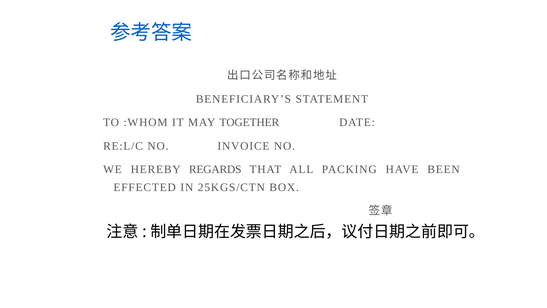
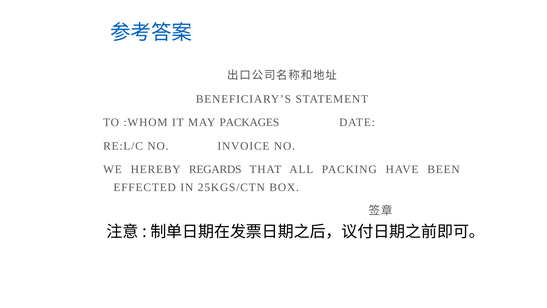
TOGETHER: TOGETHER -> PACKAGES
